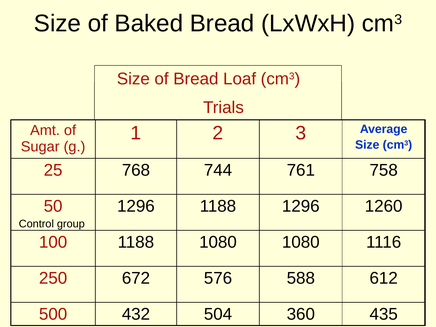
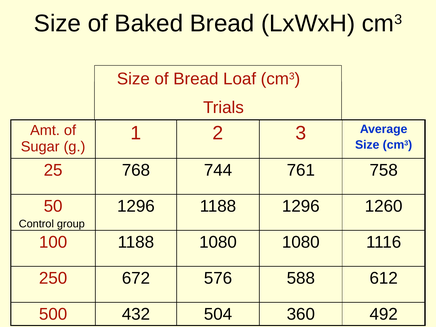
435: 435 -> 492
